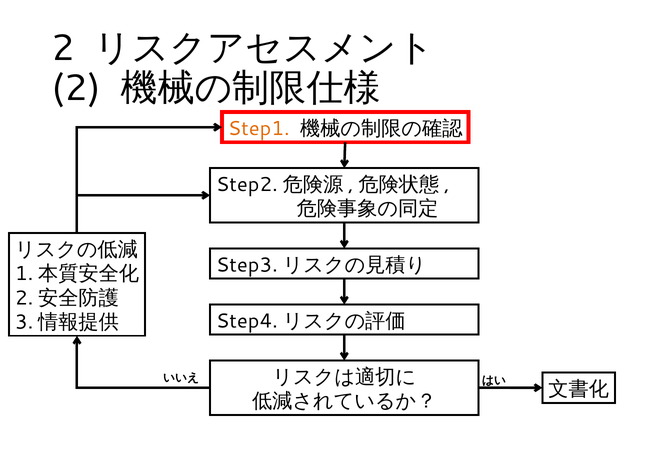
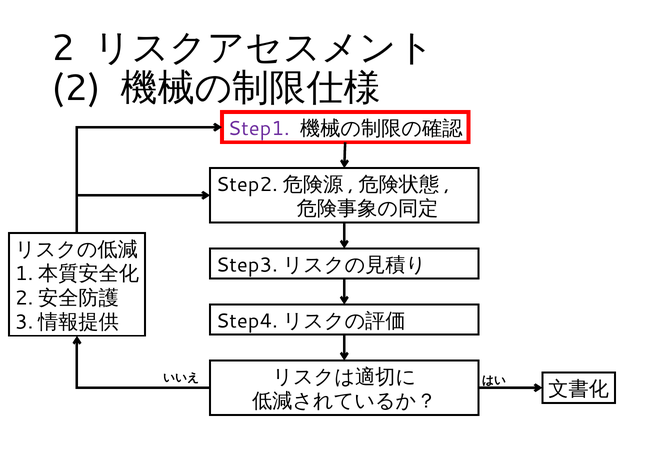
Step1 colour: orange -> purple
